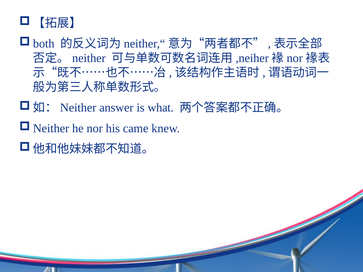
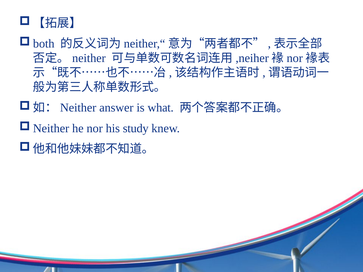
came: came -> study
